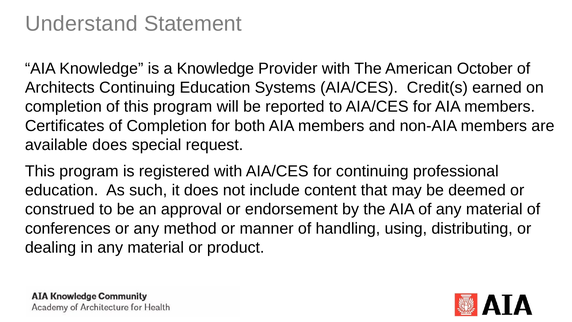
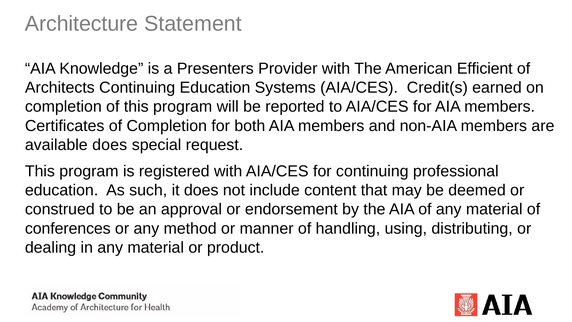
Understand: Understand -> Architecture
a Knowledge: Knowledge -> Presenters
October: October -> Efficient
